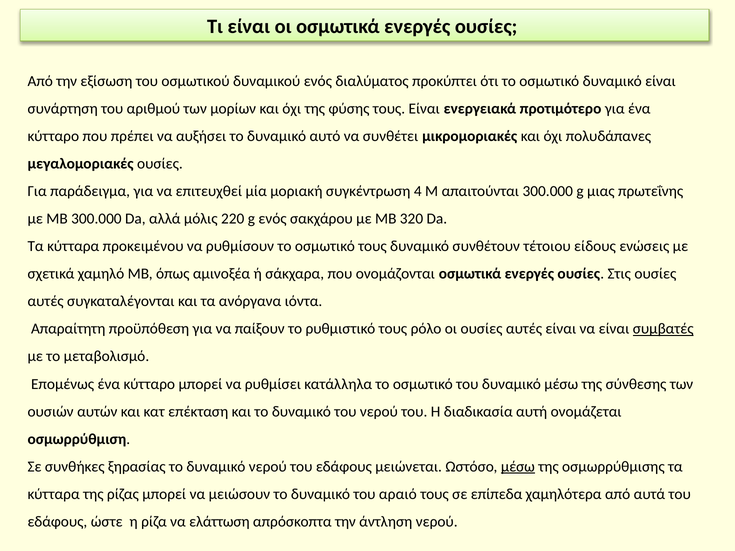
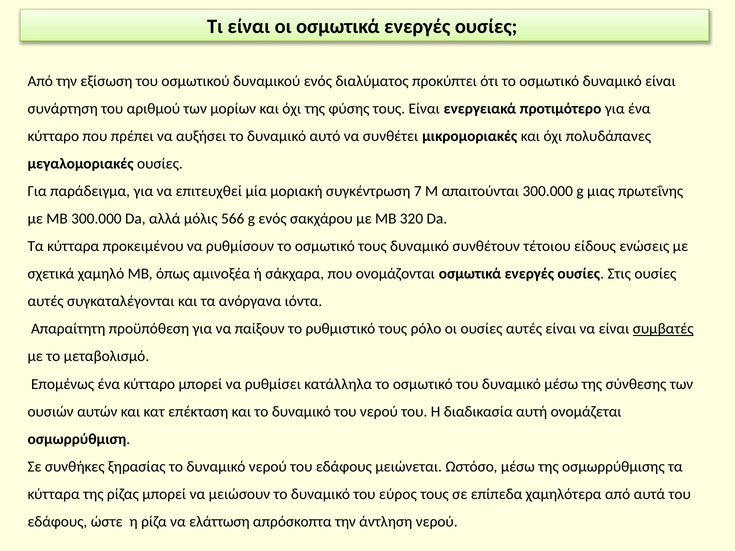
4: 4 -> 7
220: 220 -> 566
μέσω at (518, 467) underline: present -> none
αραιό: αραιό -> εύρος
